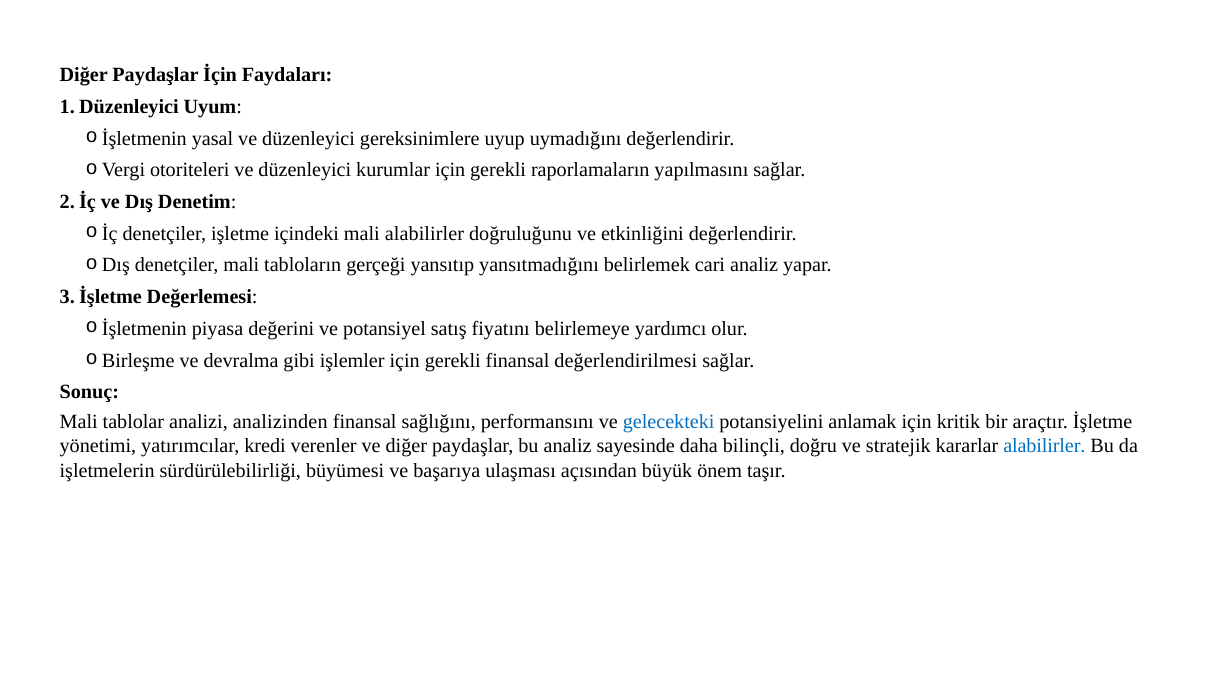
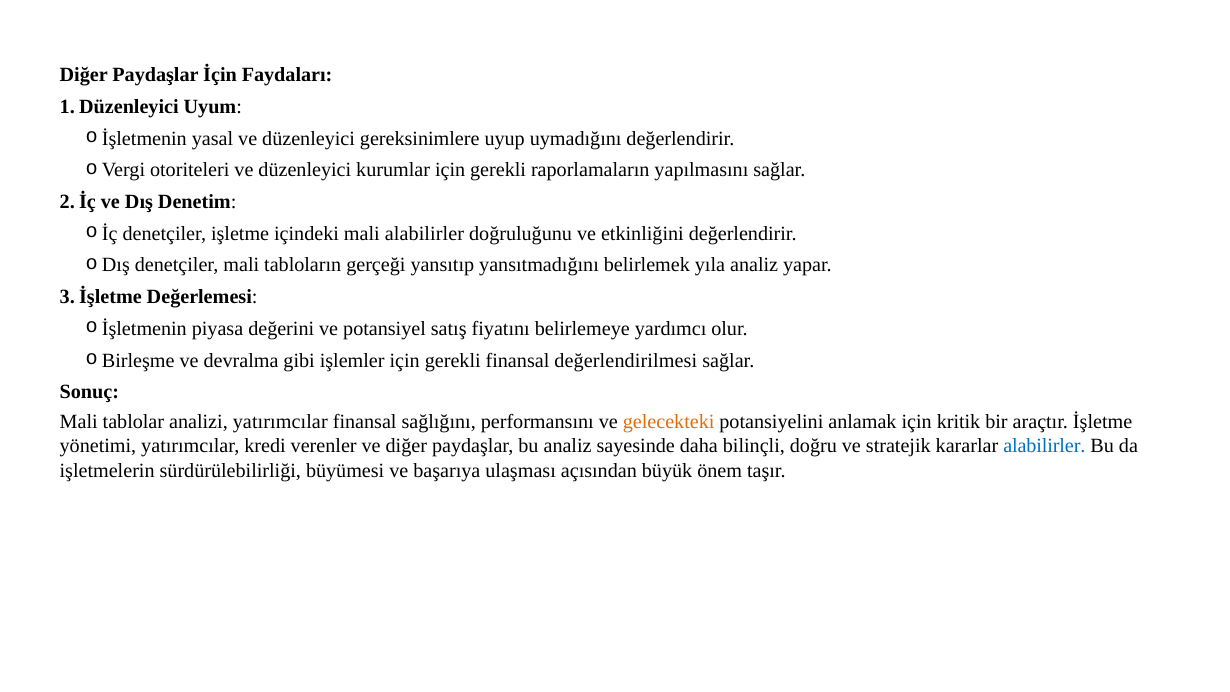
cari: cari -> yıla
analizi analizinden: analizinden -> yatırımcılar
gelecekteki colour: blue -> orange
